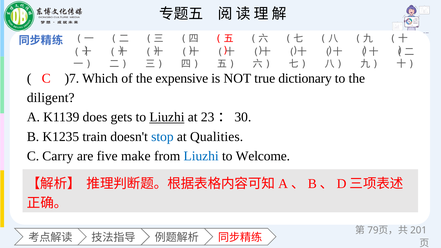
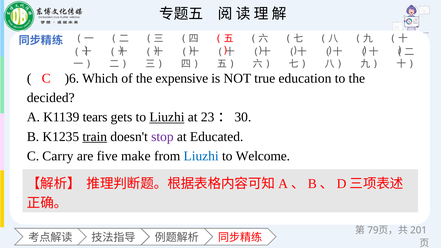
)7: )7 -> )6
dictionary: dictionary -> education
diligent: diligent -> decided
does: does -> tears
train underline: none -> present
stop colour: blue -> purple
Qualities: Qualities -> Educated
